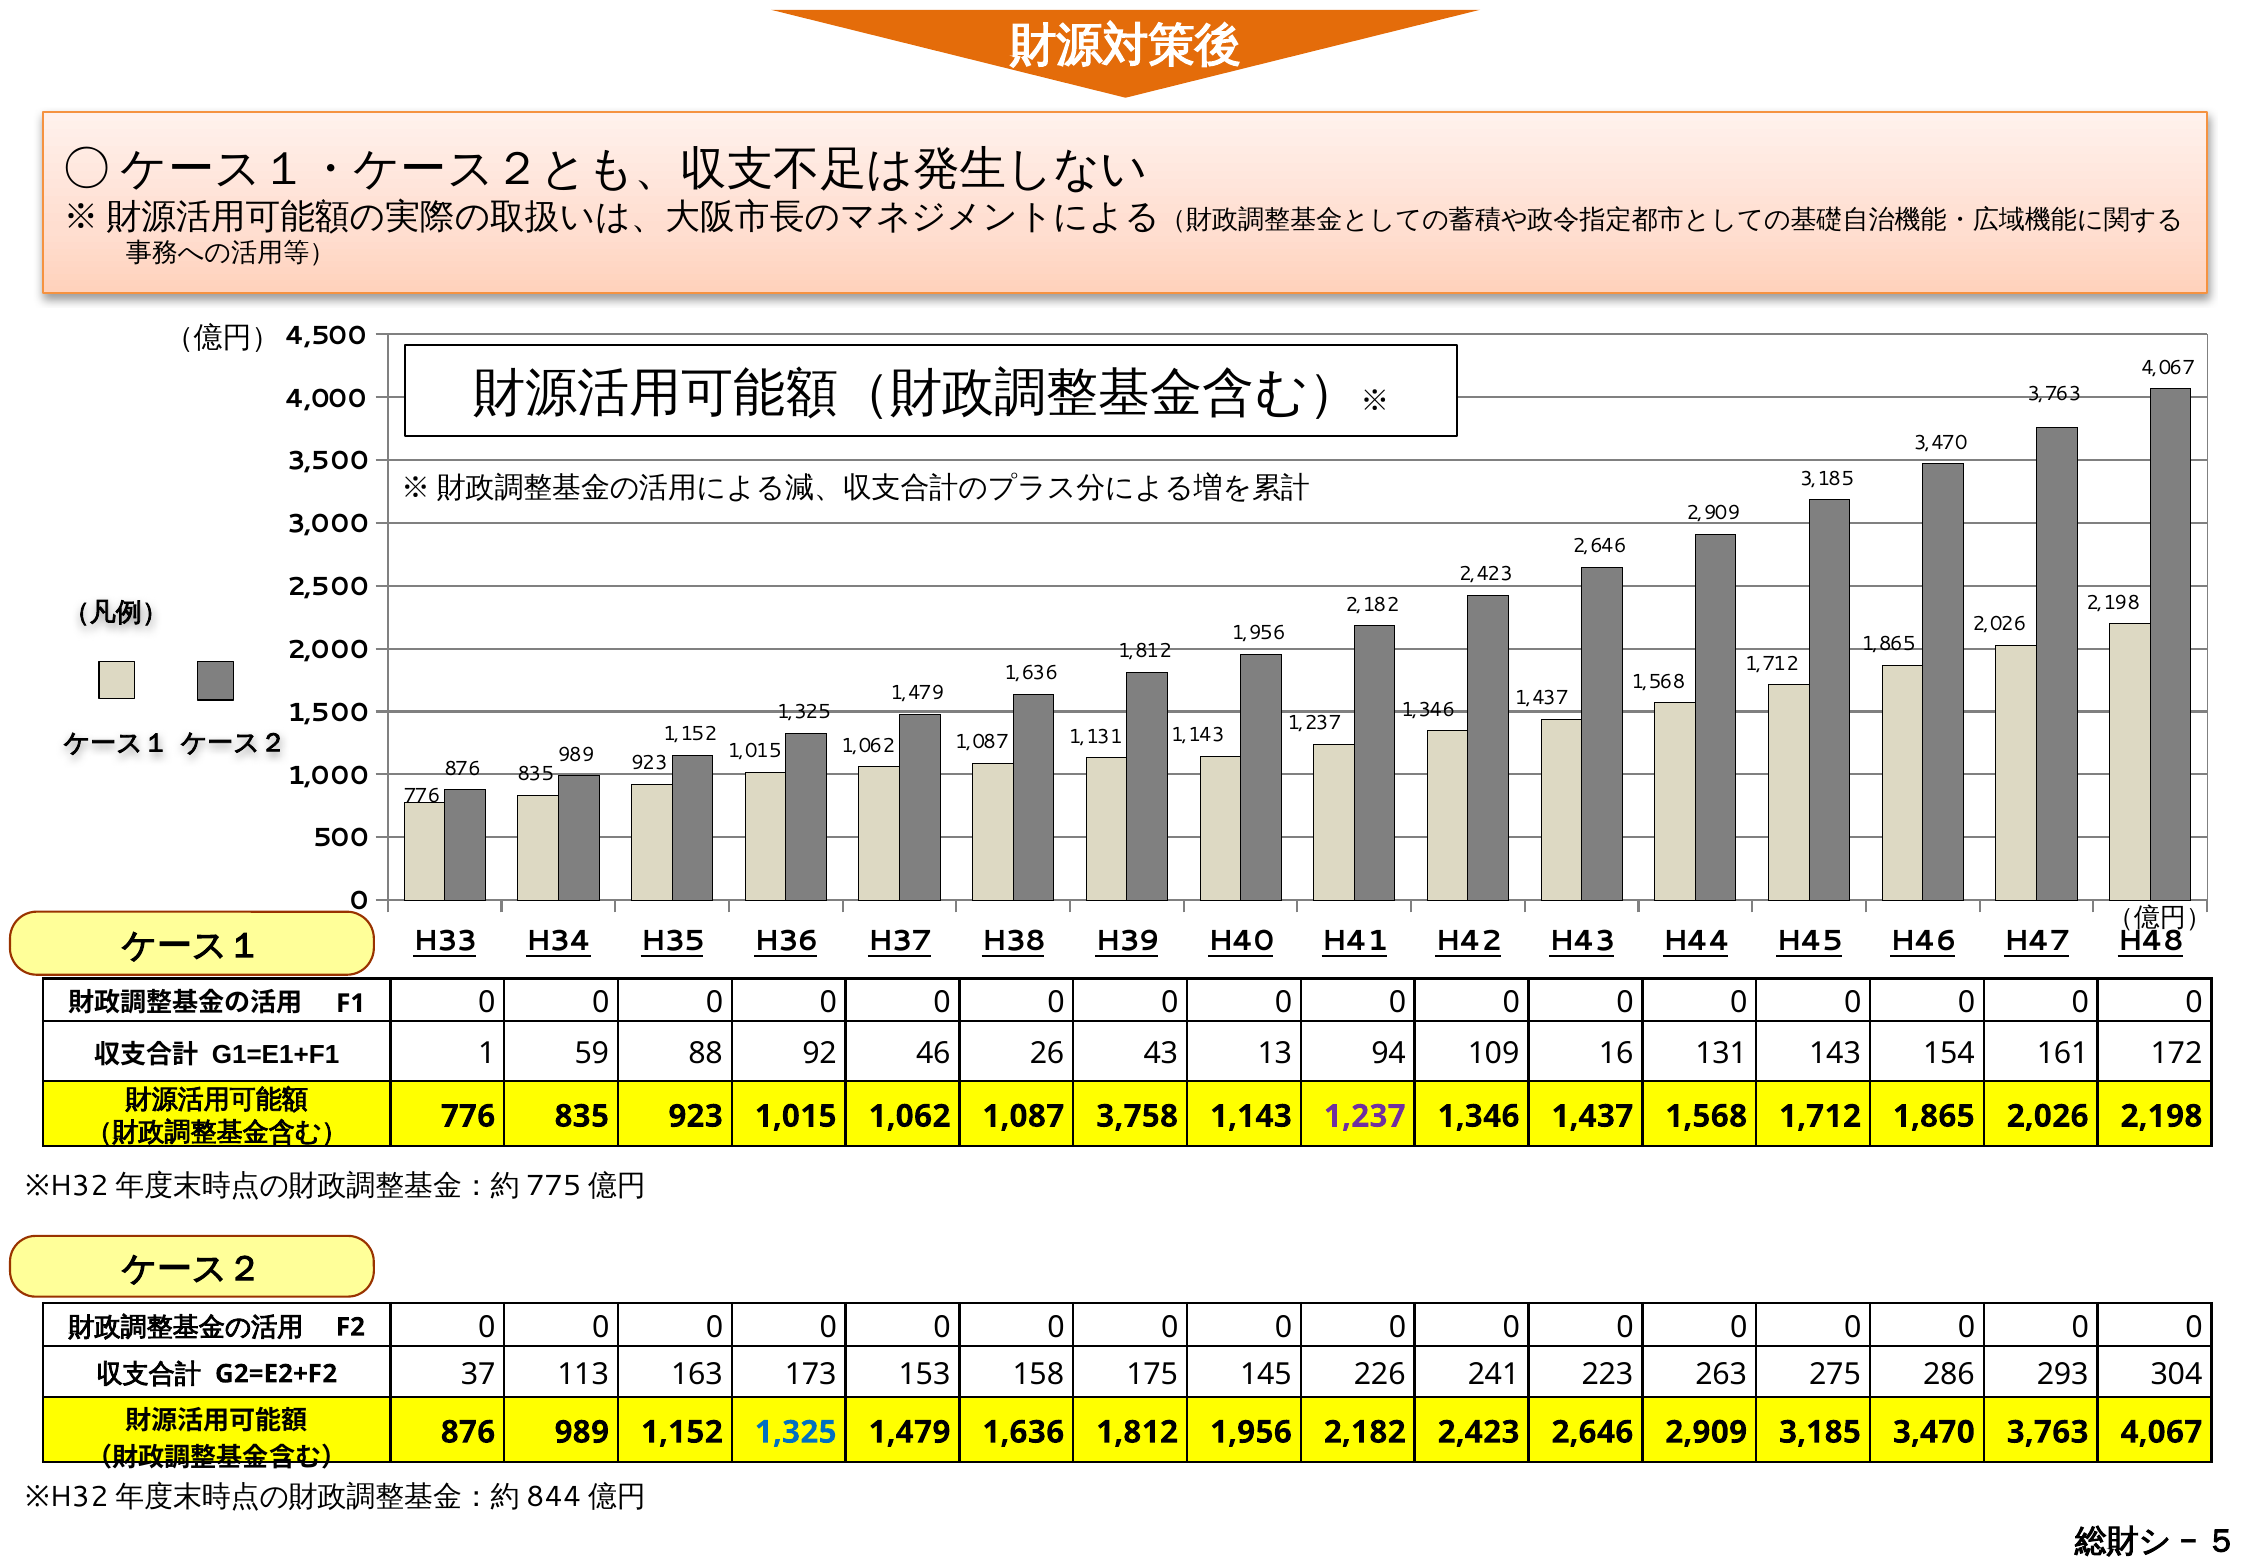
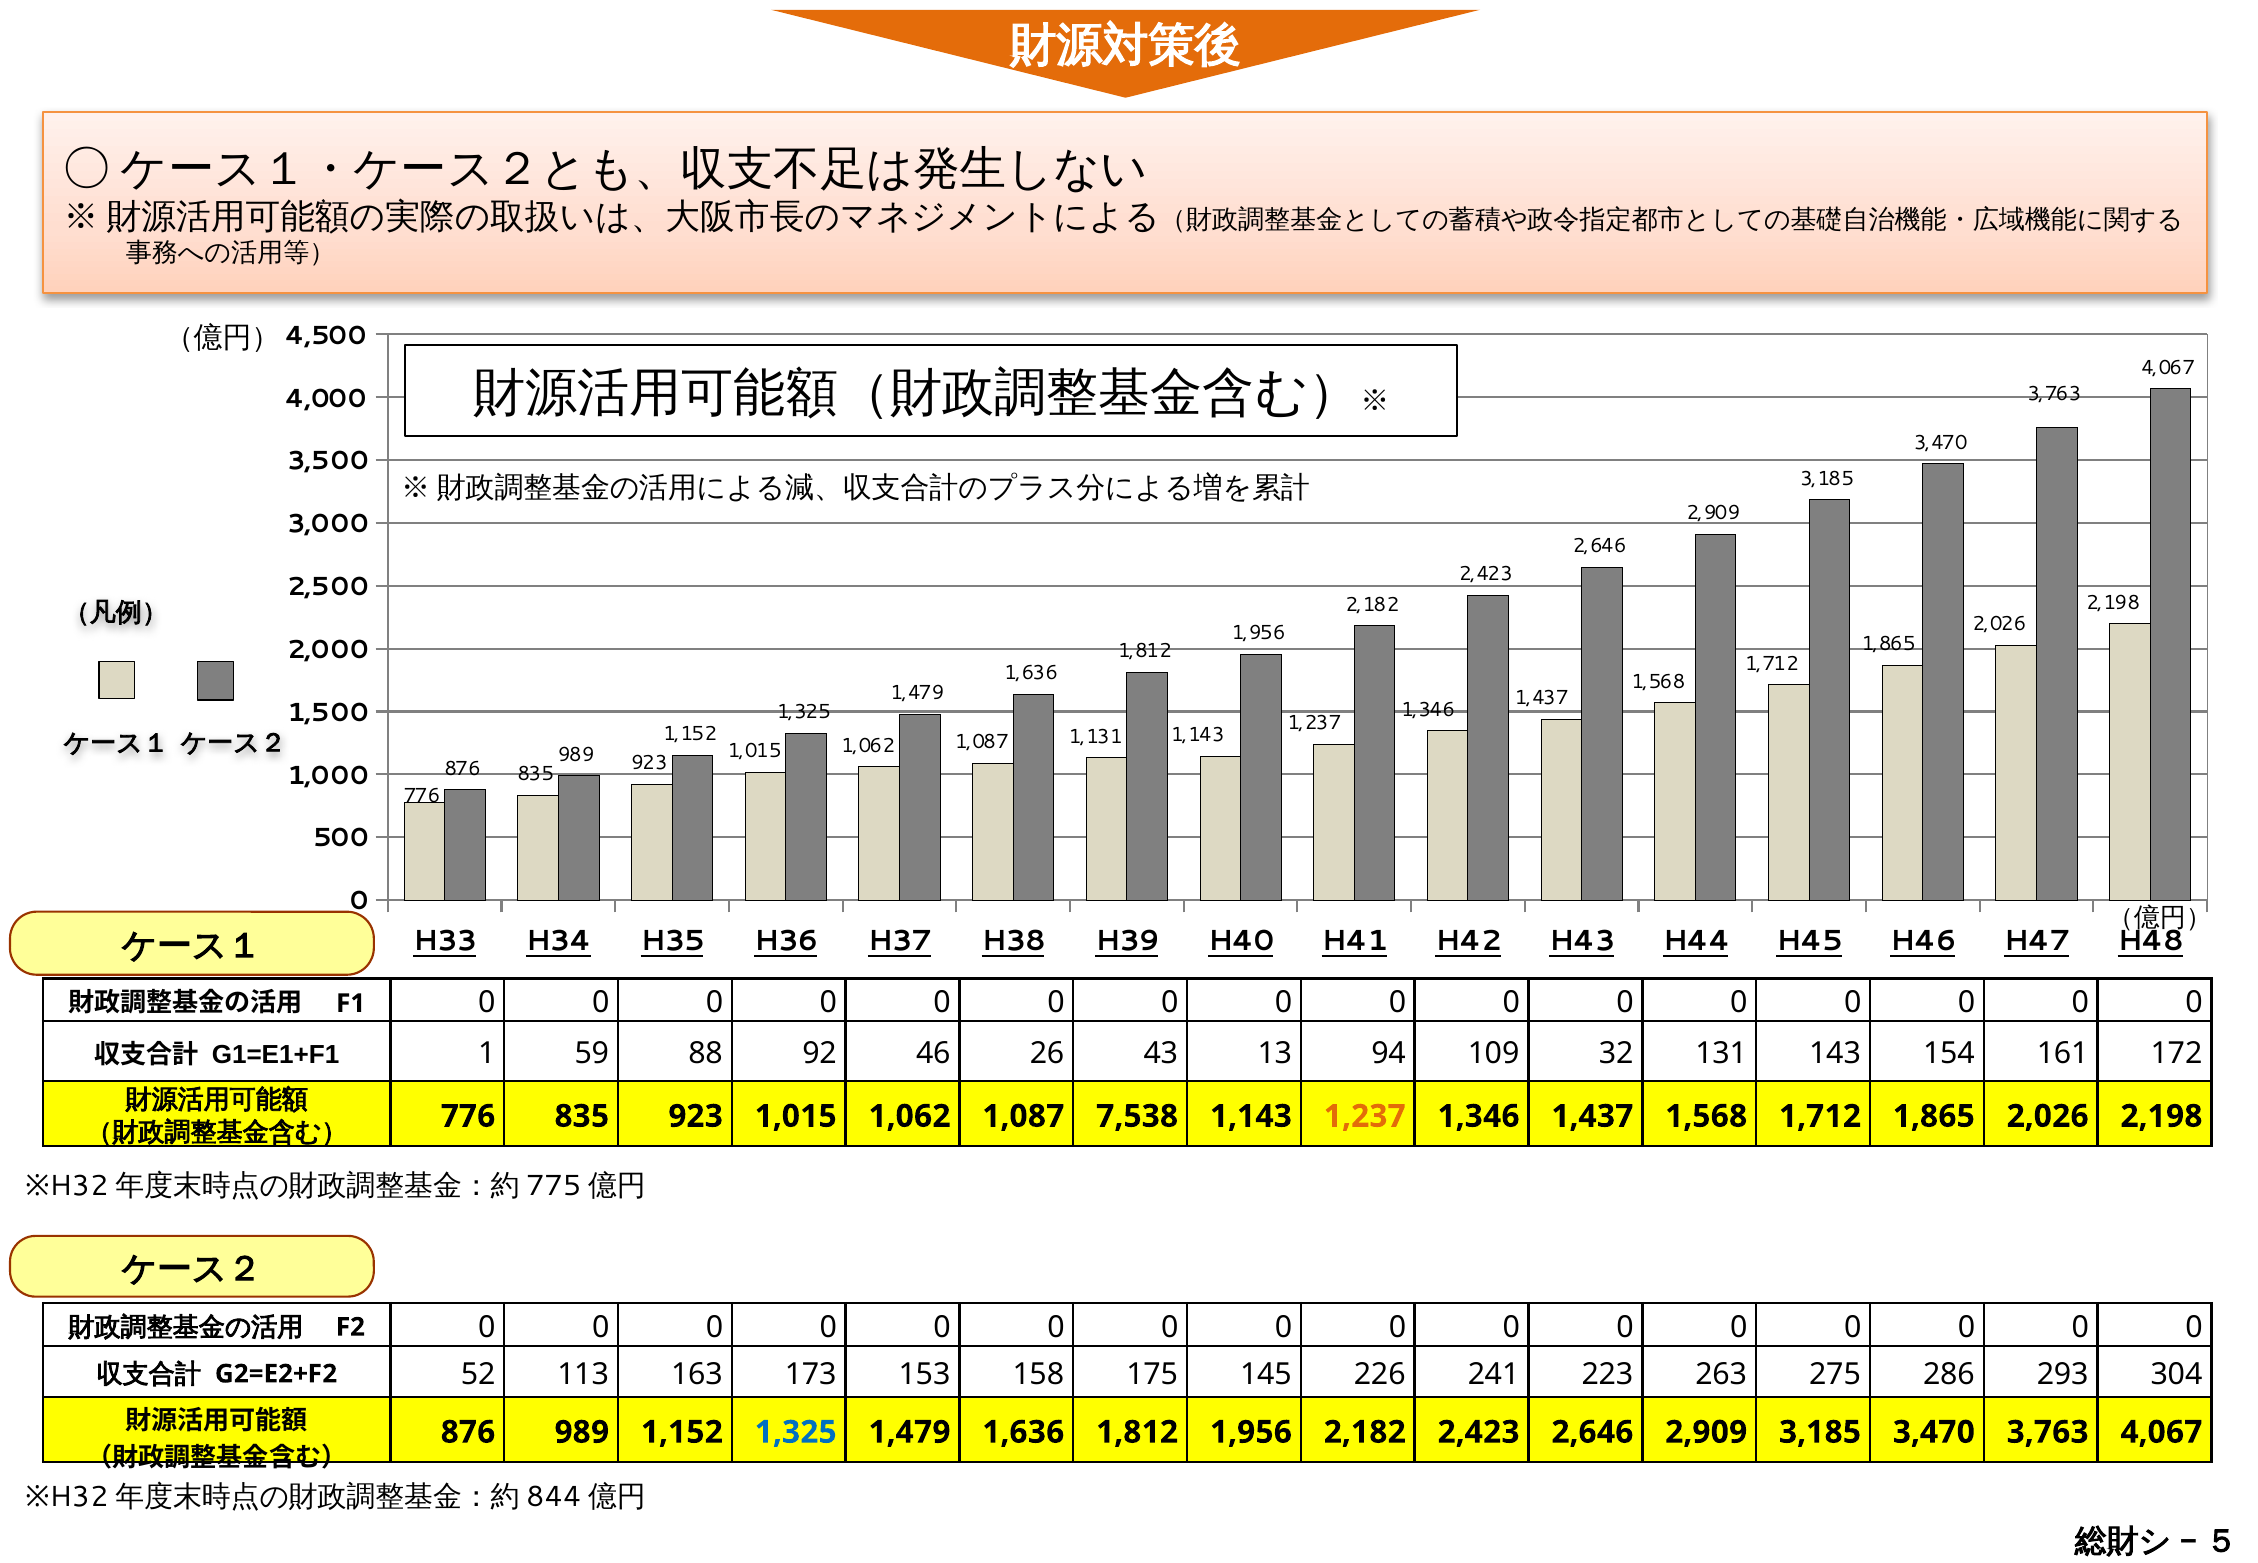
16: 16 -> 32
3,758: 3,758 -> 7,538
1,237 at (1365, 1116) colour: purple -> orange
37: 37 -> 52
